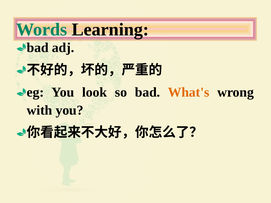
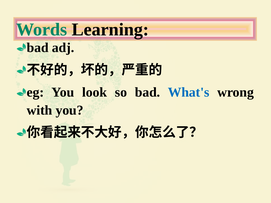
What's colour: orange -> blue
